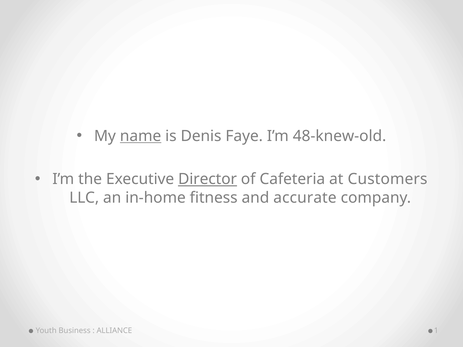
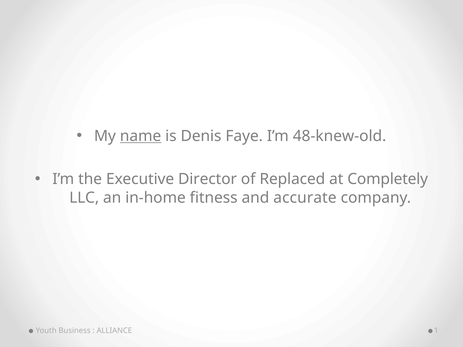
Director underline: present -> none
Cafeteria: Cafeteria -> Replaced
Customers: Customers -> Completely
